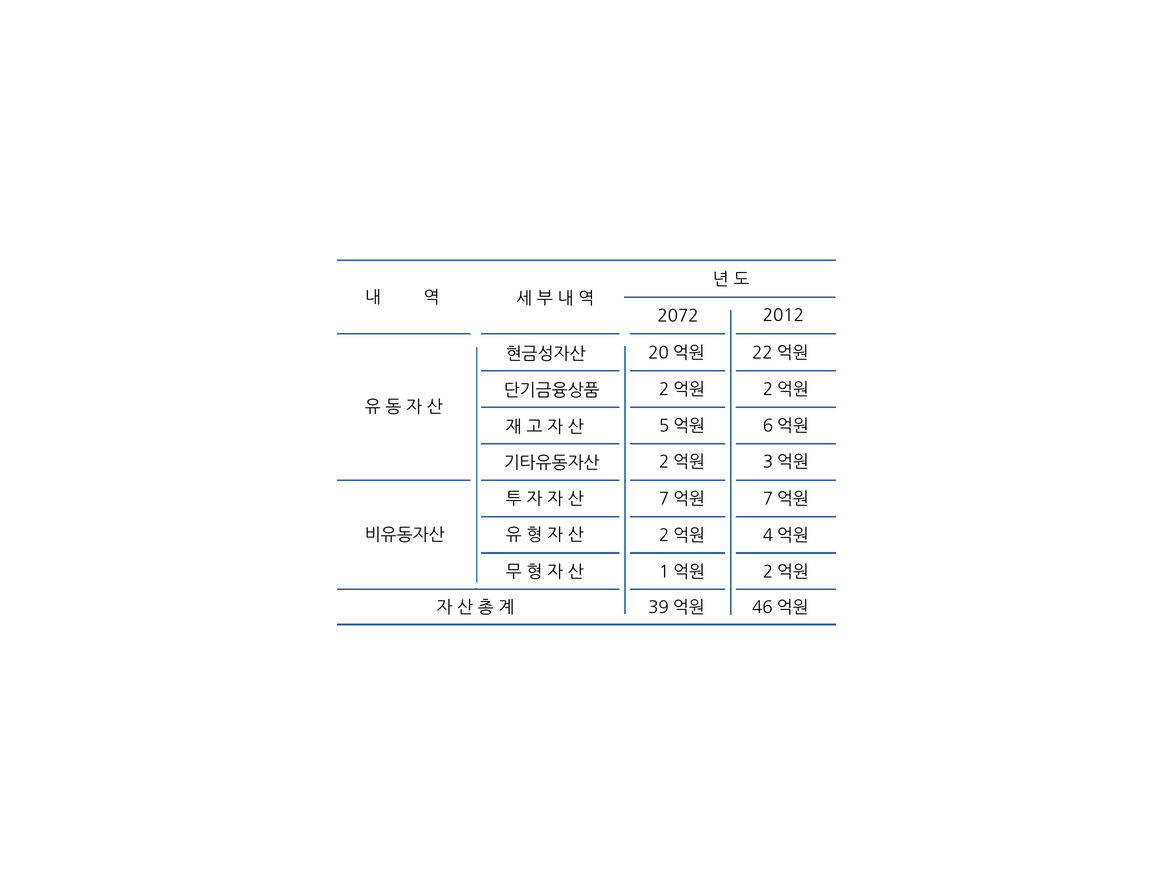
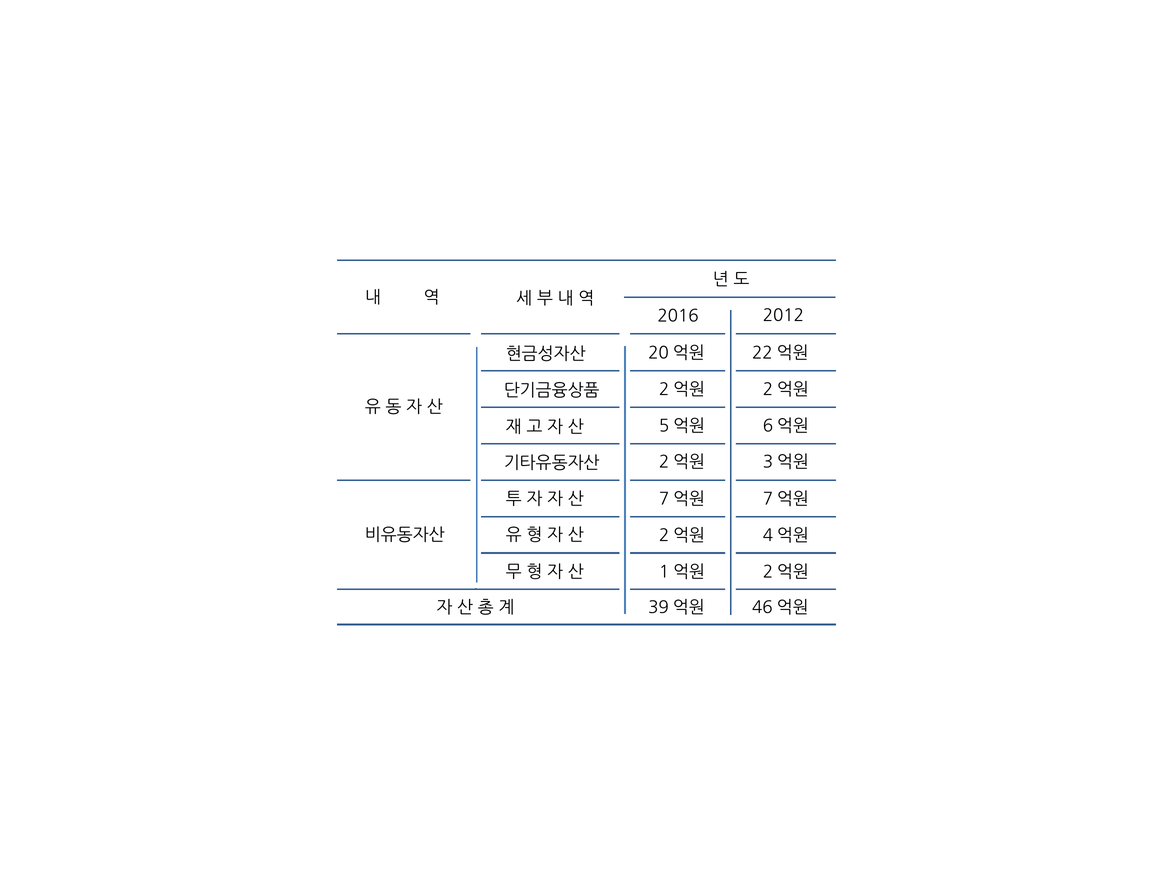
2072: 2072 -> 2016
